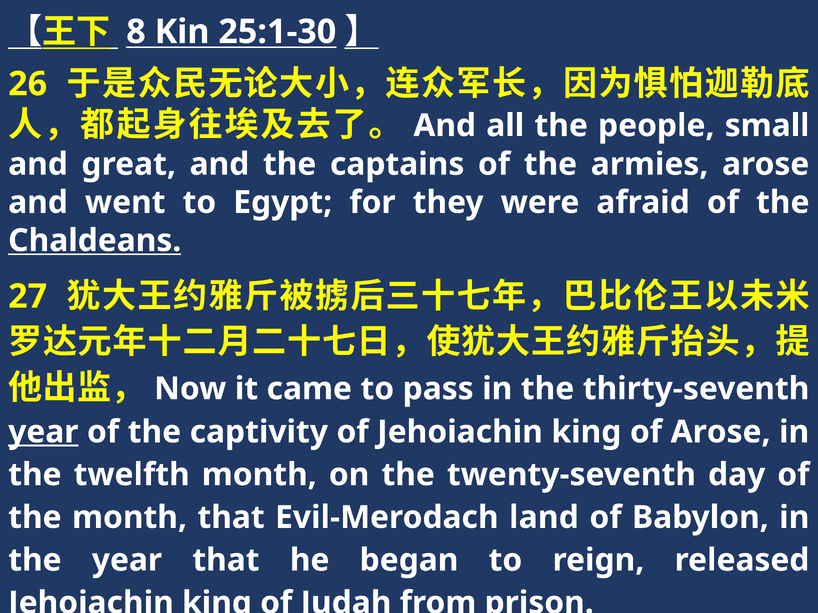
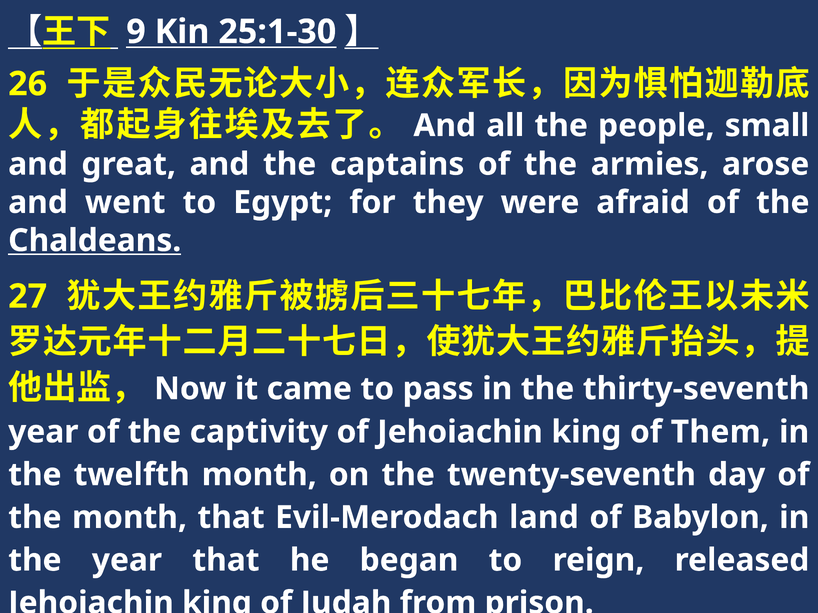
8: 8 -> 9
year at (43, 432) underline: present -> none
of Arose: Arose -> Them
